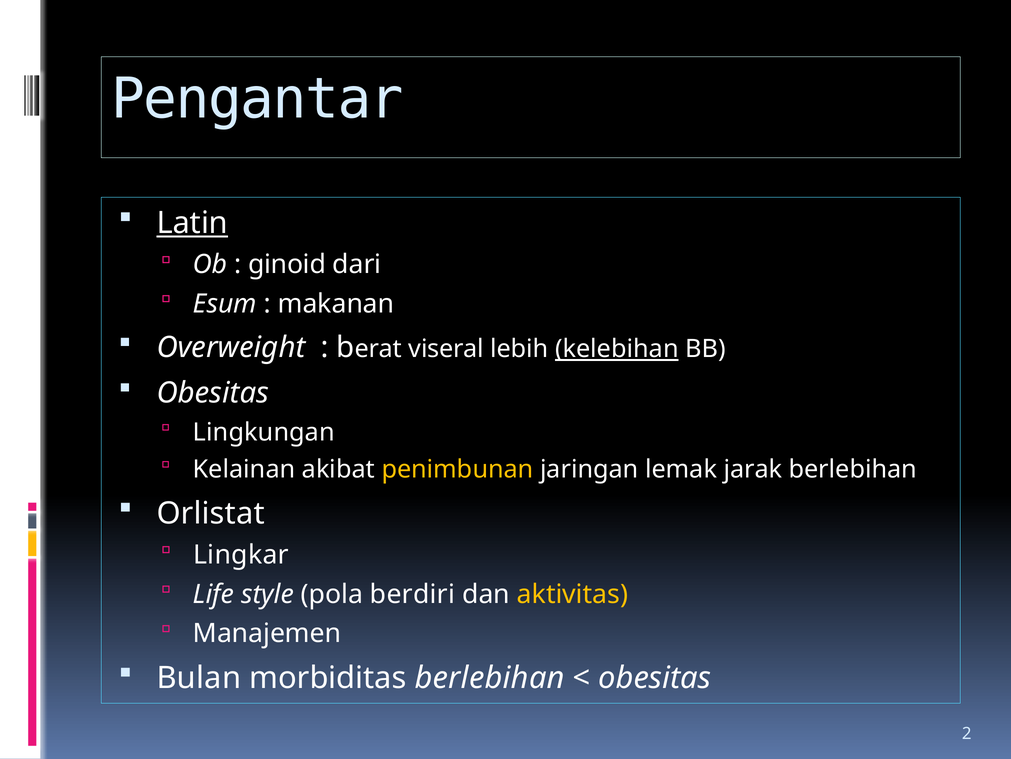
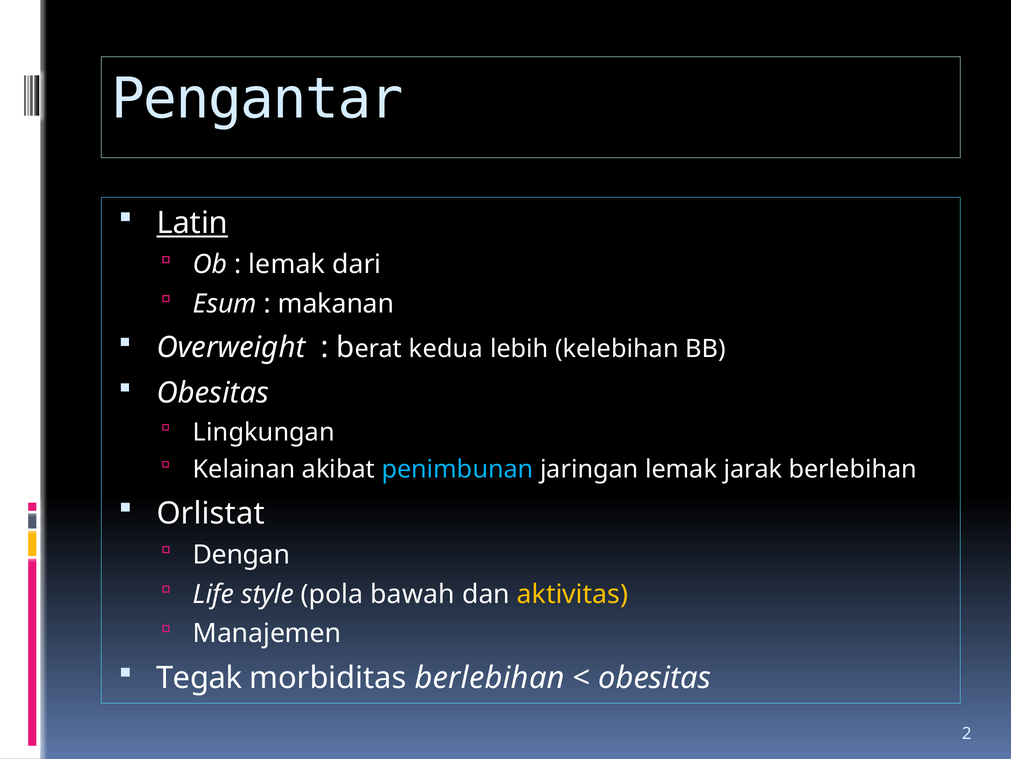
ginoid at (287, 264): ginoid -> lemak
viseral: viseral -> kedua
kelebihan underline: present -> none
penimbunan colour: yellow -> light blue
Lingkar: Lingkar -> Dengan
berdiri: berdiri -> bawah
Bulan: Bulan -> Tegak
